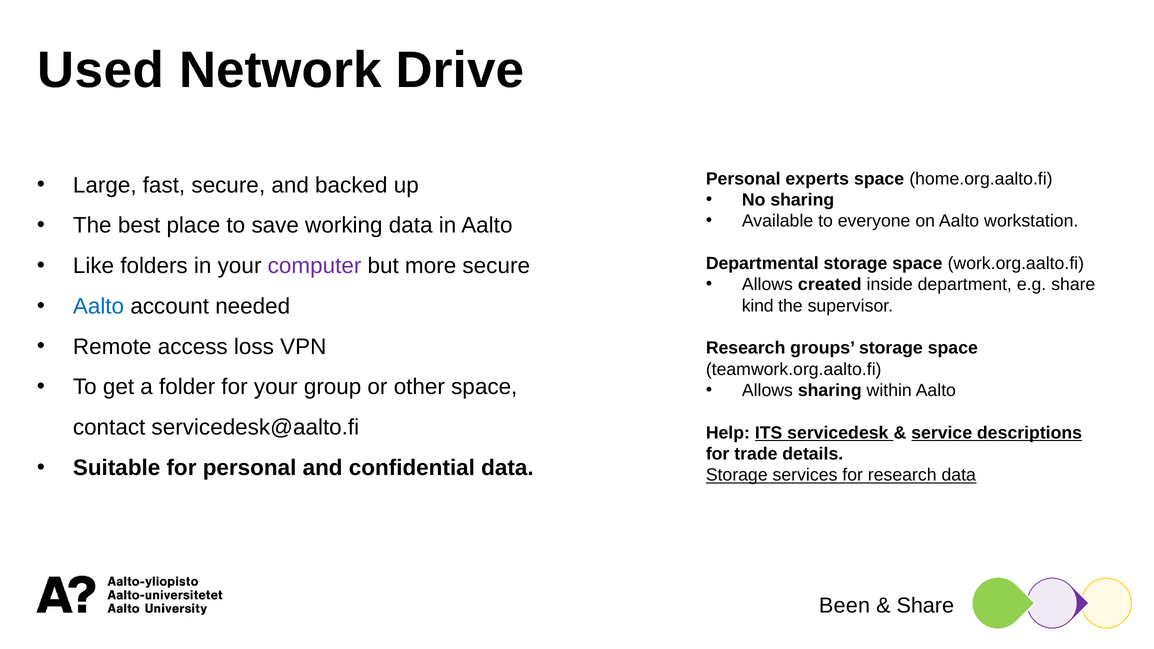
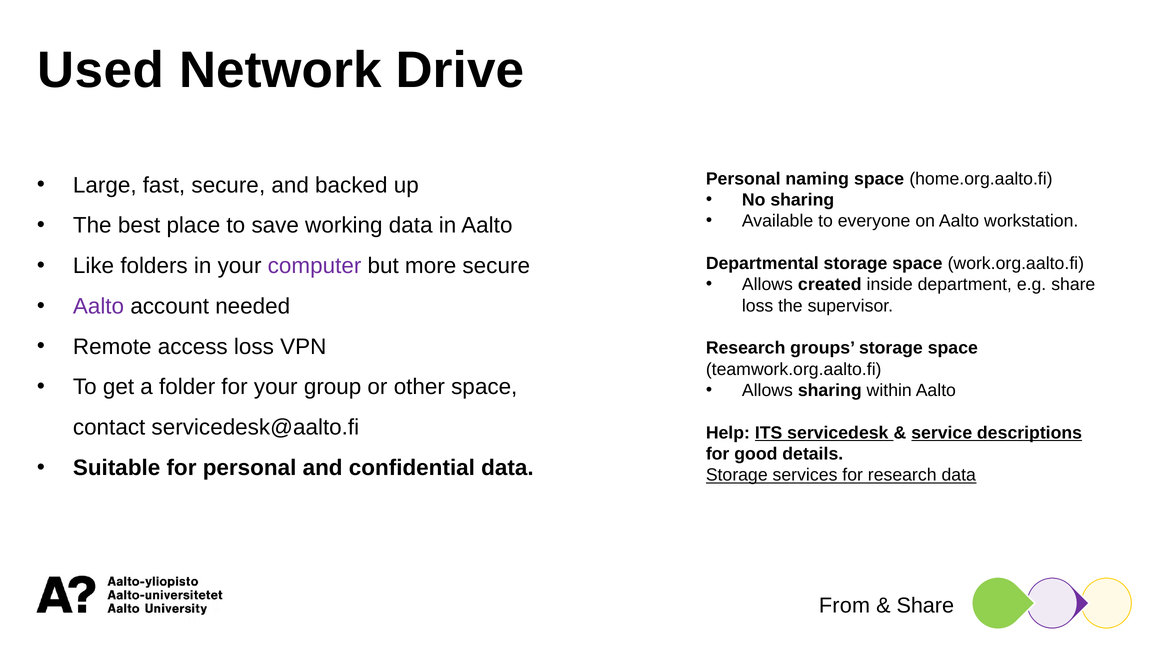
experts: experts -> naming
Aalto at (99, 306) colour: blue -> purple
kind at (758, 306): kind -> loss
trade: trade -> good
Been: Been -> From
